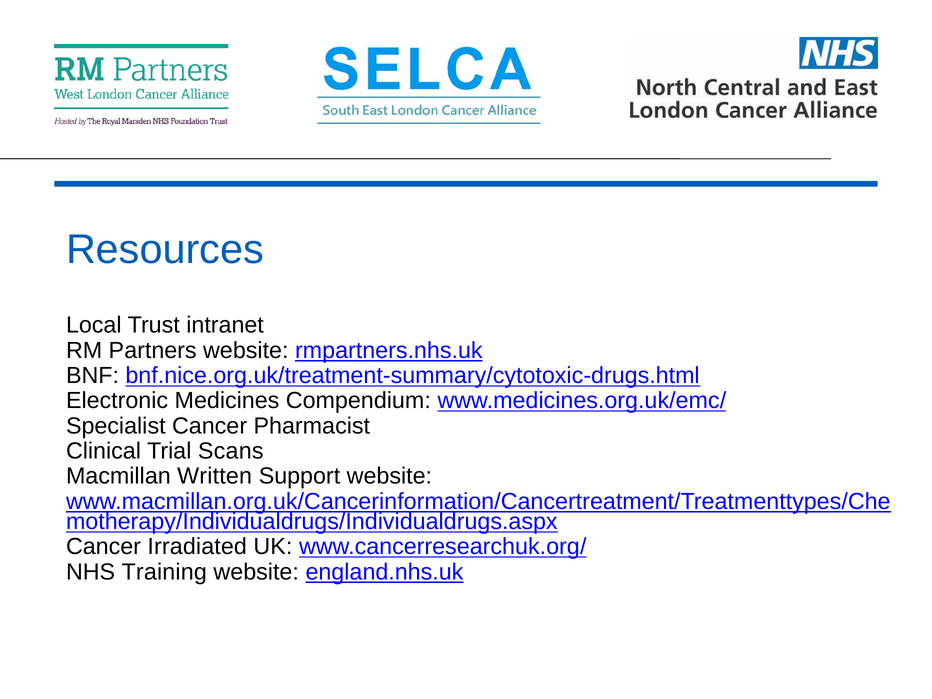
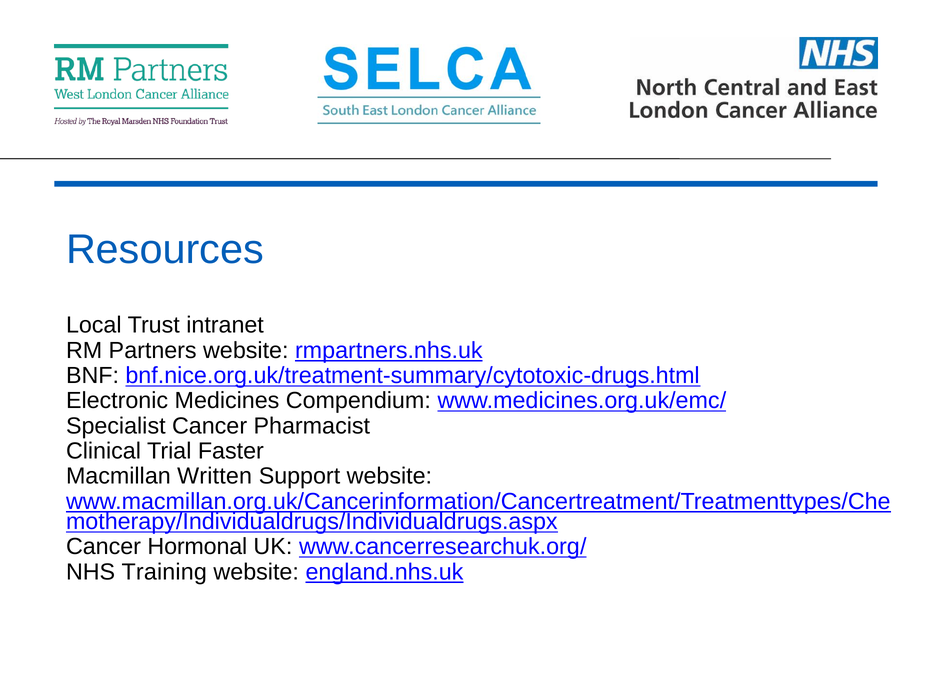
Scans: Scans -> Faster
Irradiated: Irradiated -> Hormonal
